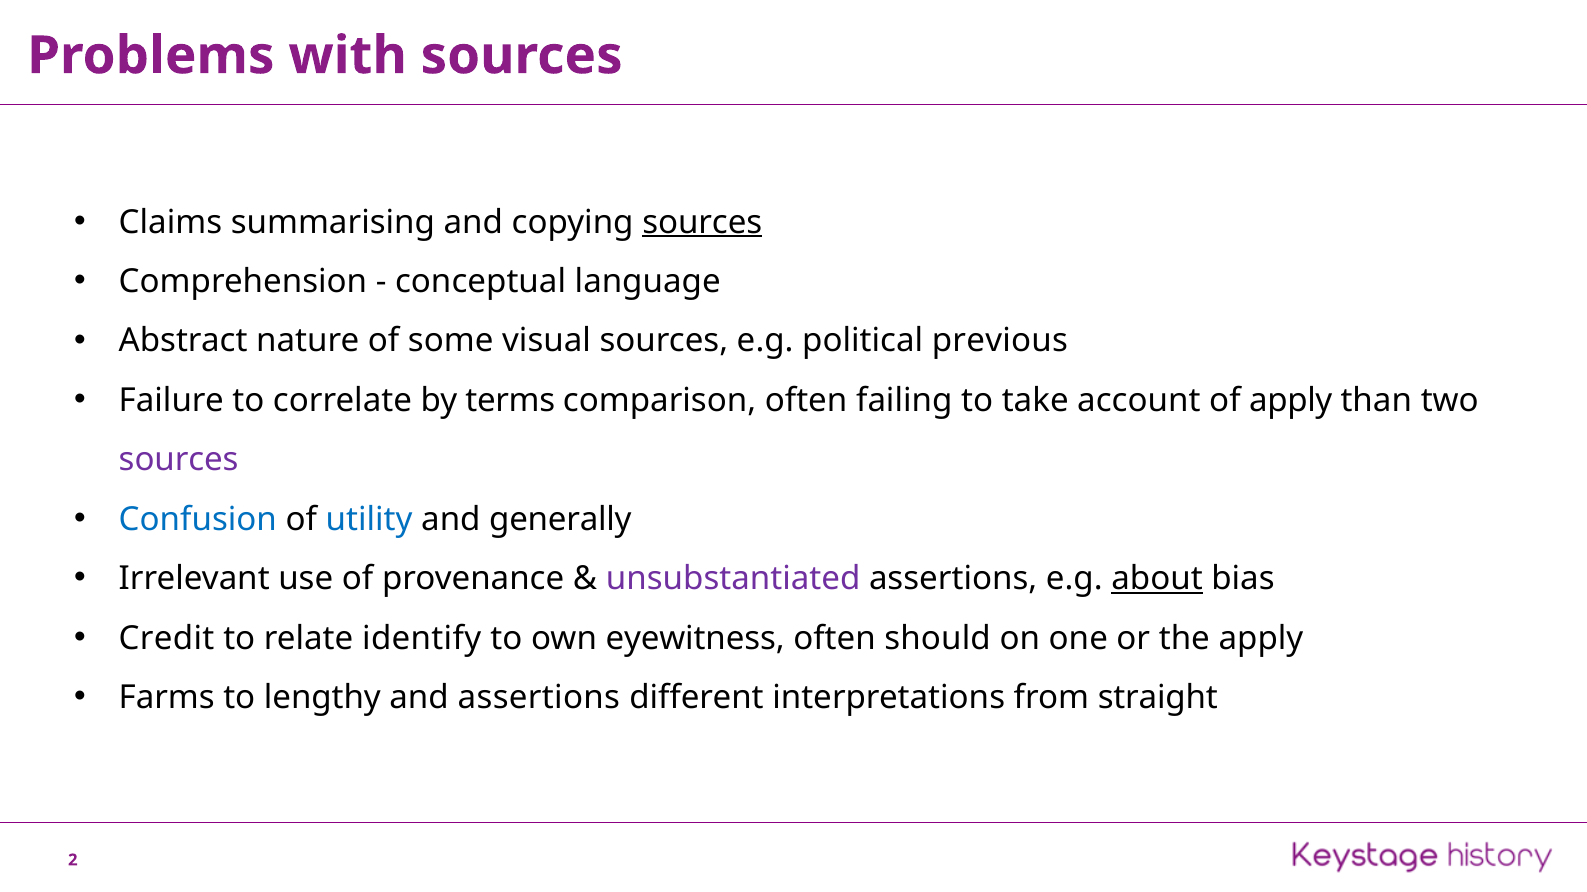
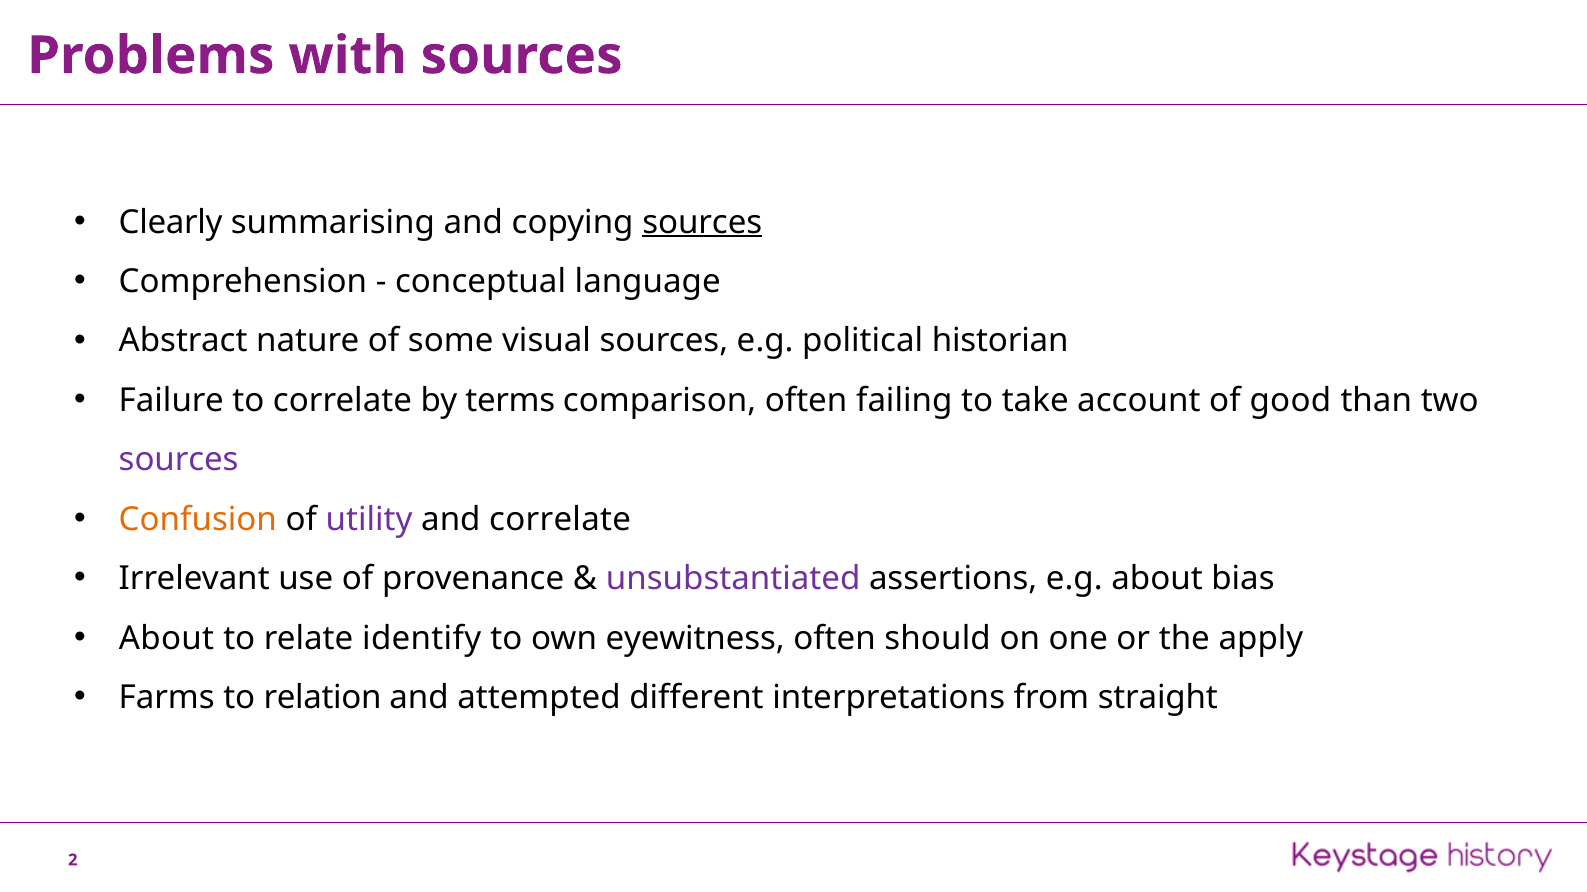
Claims: Claims -> Clearly
previous: previous -> historian
of apply: apply -> good
Confusion colour: blue -> orange
utility colour: blue -> purple
and generally: generally -> correlate
about at (1157, 579) underline: present -> none
Credit at (167, 639): Credit -> About
lengthy: lengthy -> relation
and assertions: assertions -> attempted
